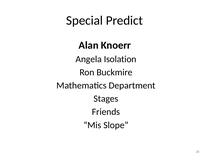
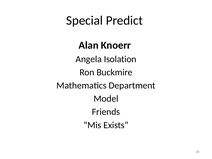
Stages: Stages -> Model
Slope: Slope -> Exists
